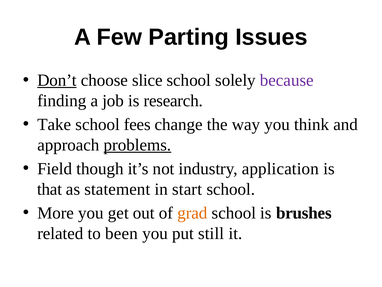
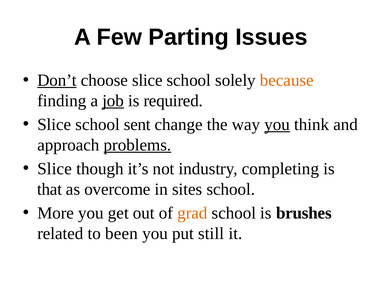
because colour: purple -> orange
job underline: none -> present
research: research -> required
Take at (54, 124): Take -> Slice
fees: fees -> sent
you at (277, 124) underline: none -> present
Field at (55, 168): Field -> Slice
application: application -> completing
statement: statement -> overcome
start: start -> sites
